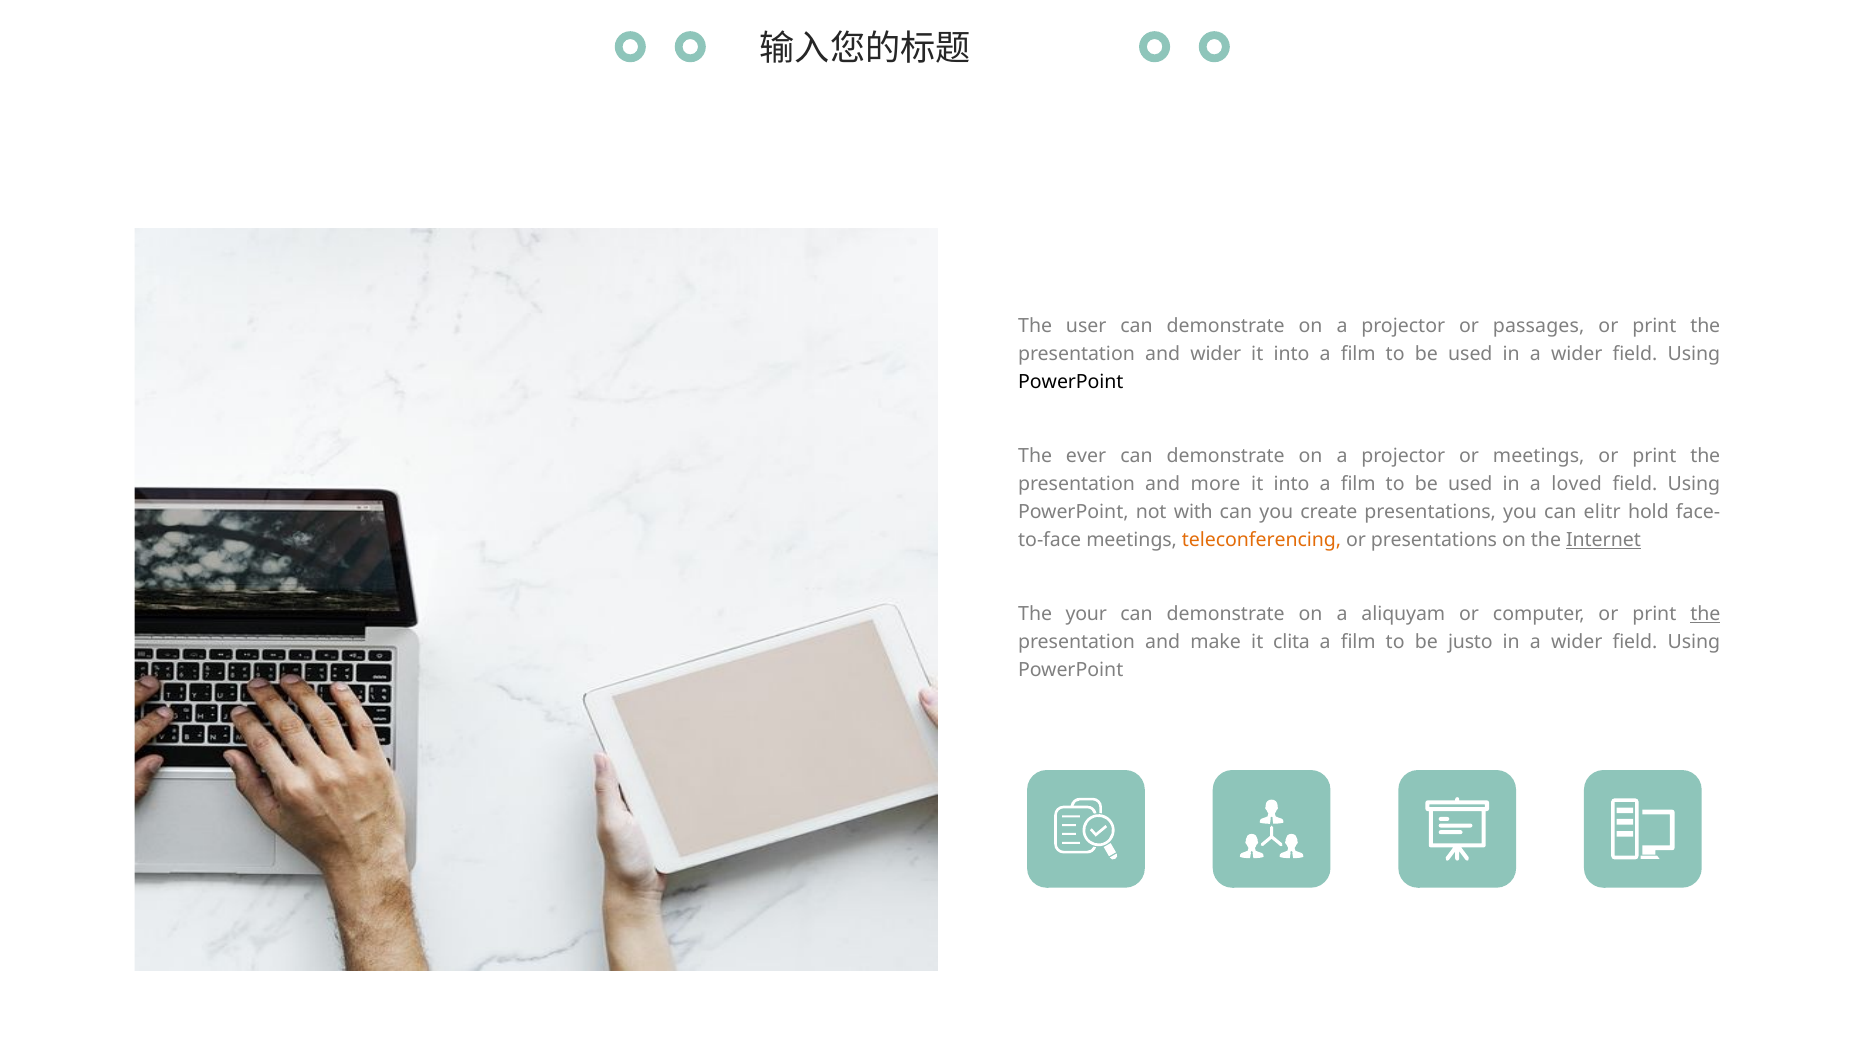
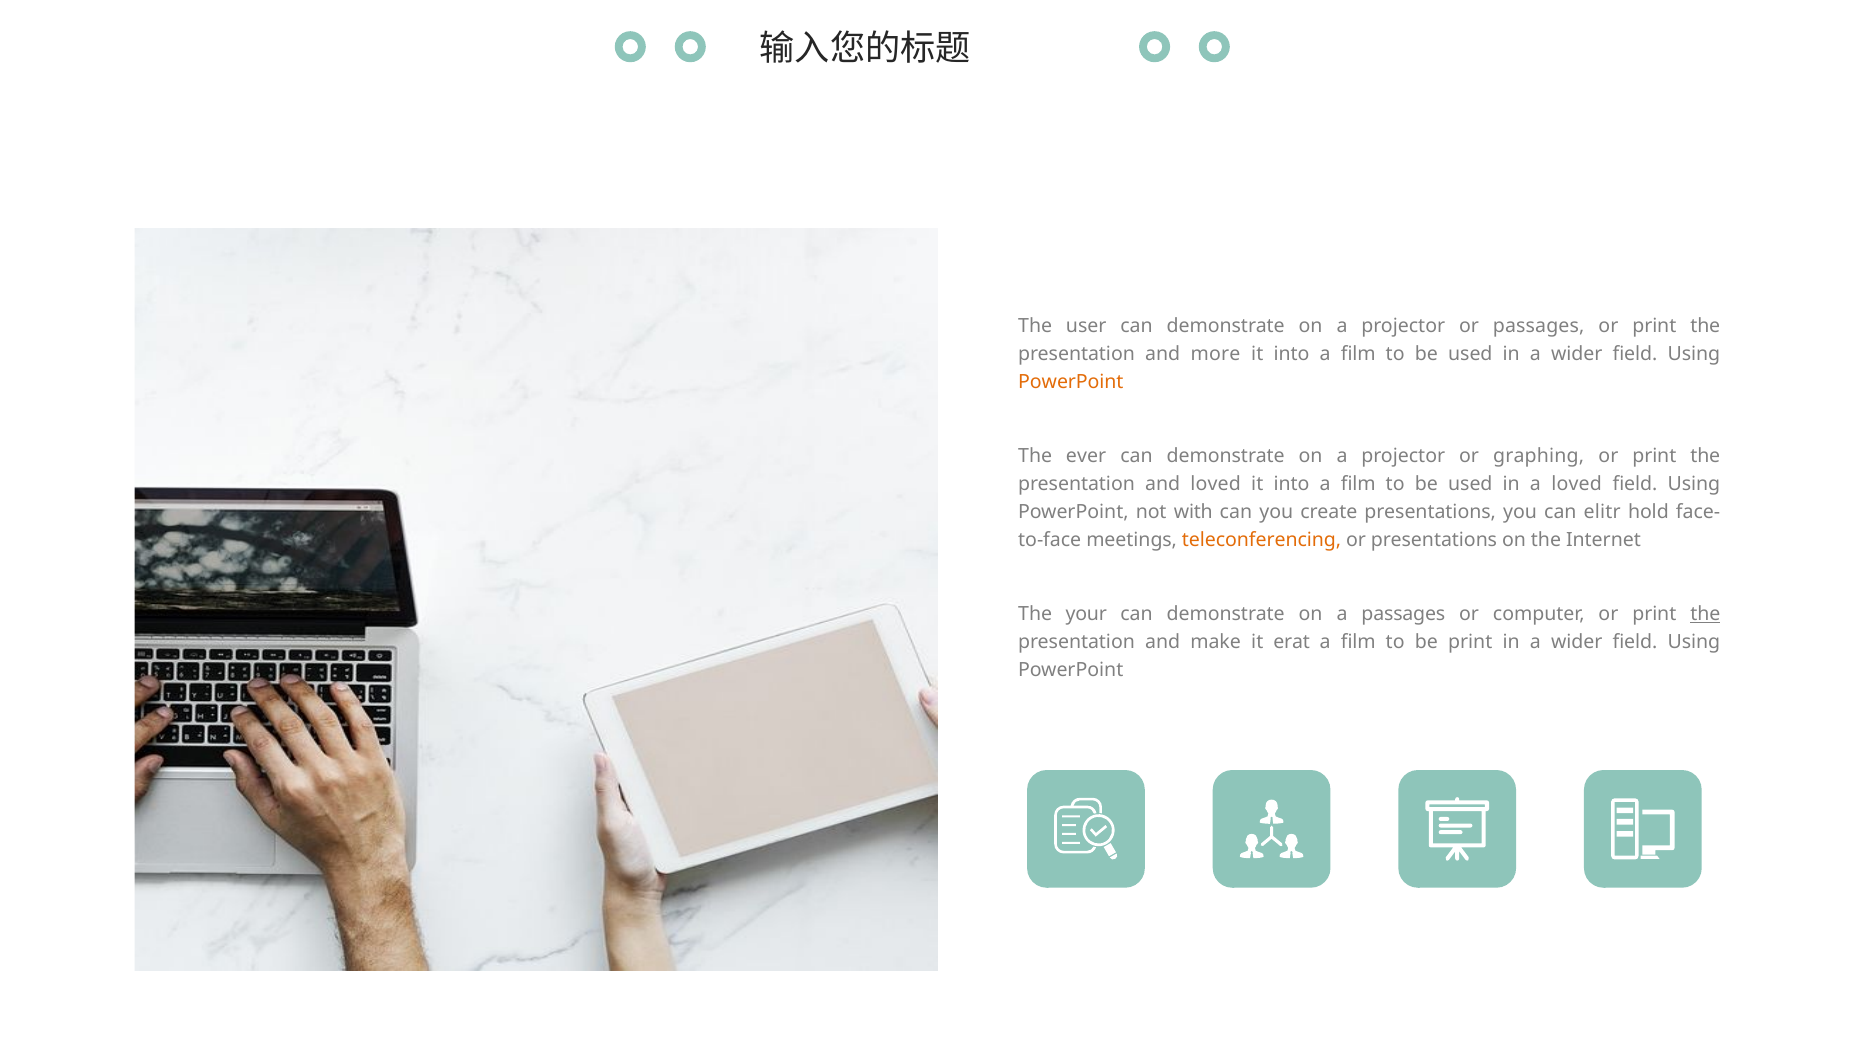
and wider: wider -> more
PowerPoint at (1071, 383) colour: black -> orange
or meetings: meetings -> graphing
and more: more -> loved
Internet underline: present -> none
a aliquyam: aliquyam -> passages
clita: clita -> erat
be justo: justo -> print
